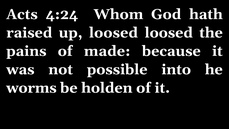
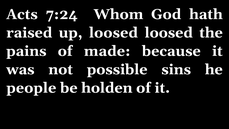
4:24: 4:24 -> 7:24
into: into -> sins
worms: worms -> people
